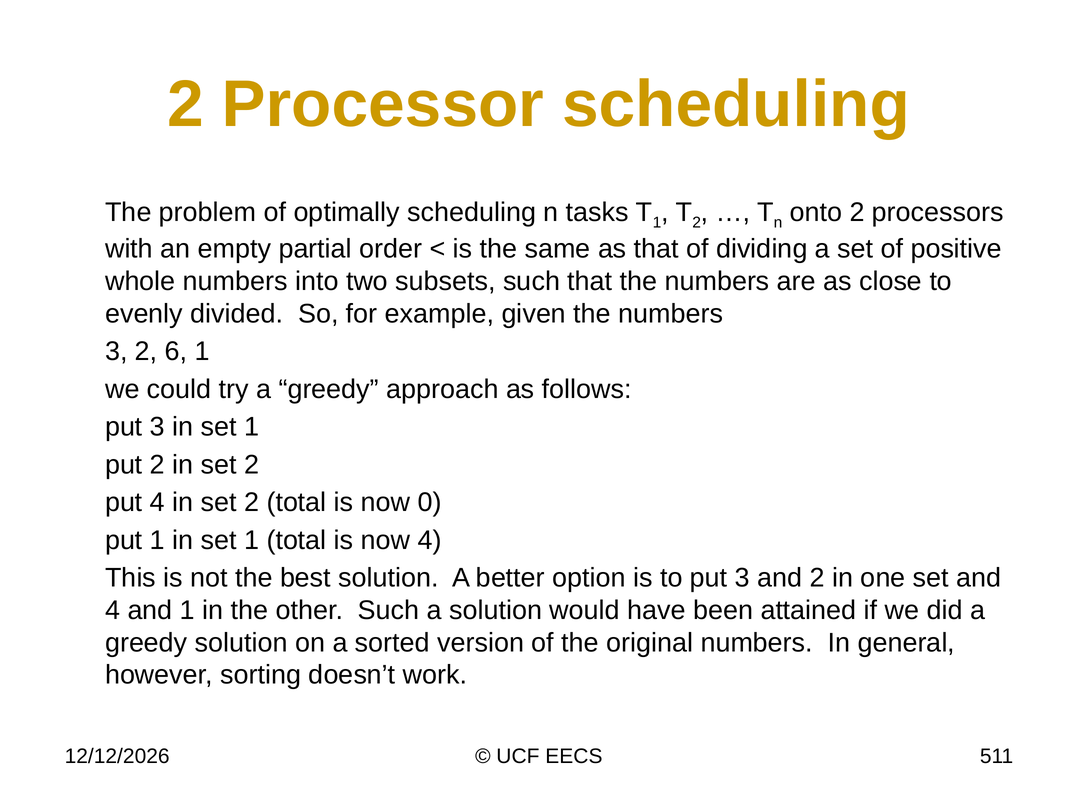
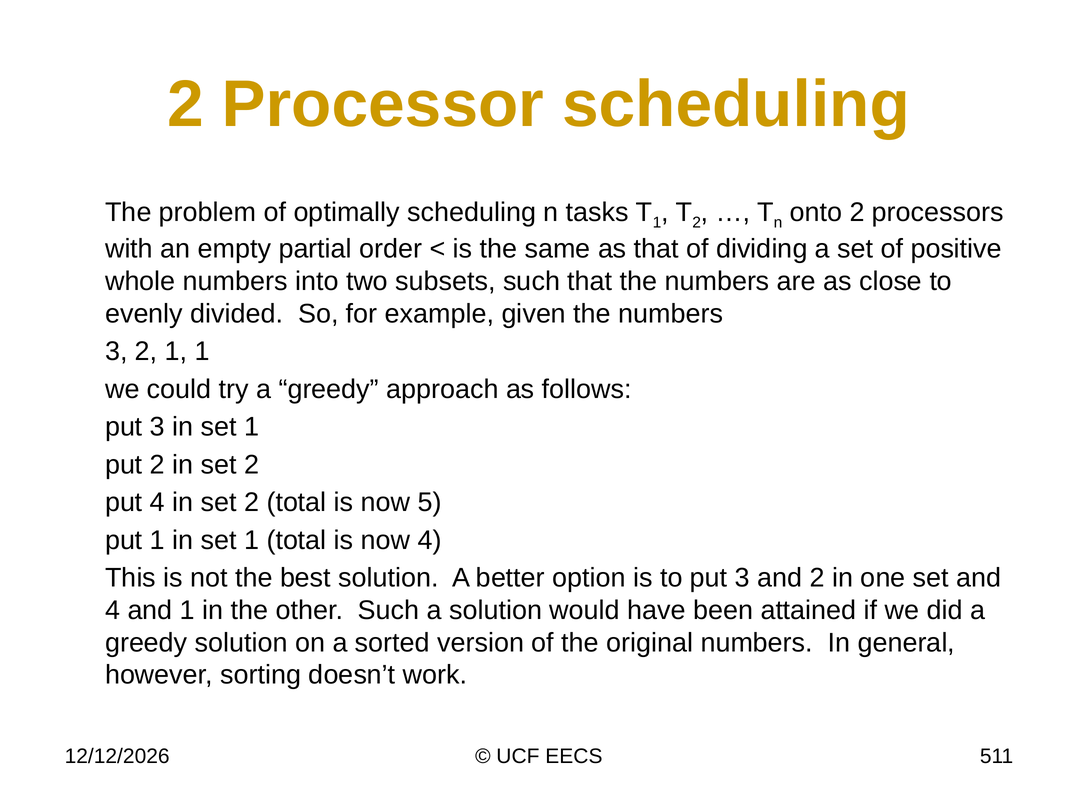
2 6: 6 -> 1
0: 0 -> 5
